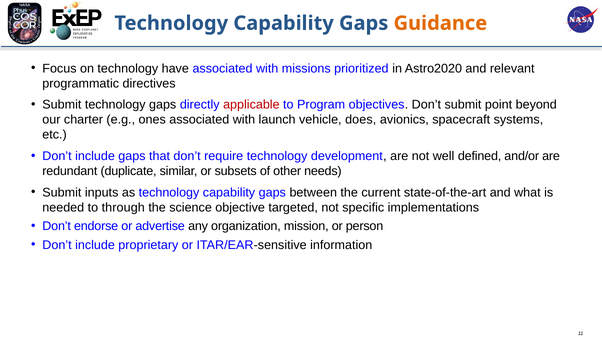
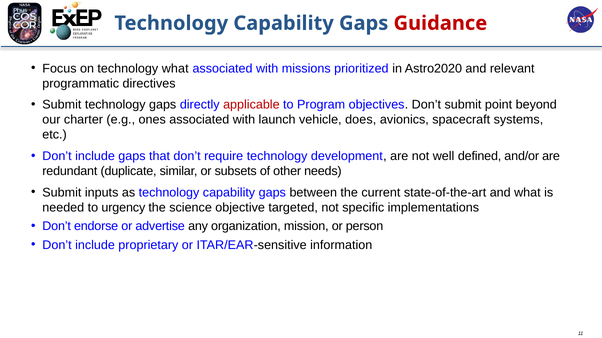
Guidance colour: orange -> red
technology have: have -> what
through: through -> urgency
